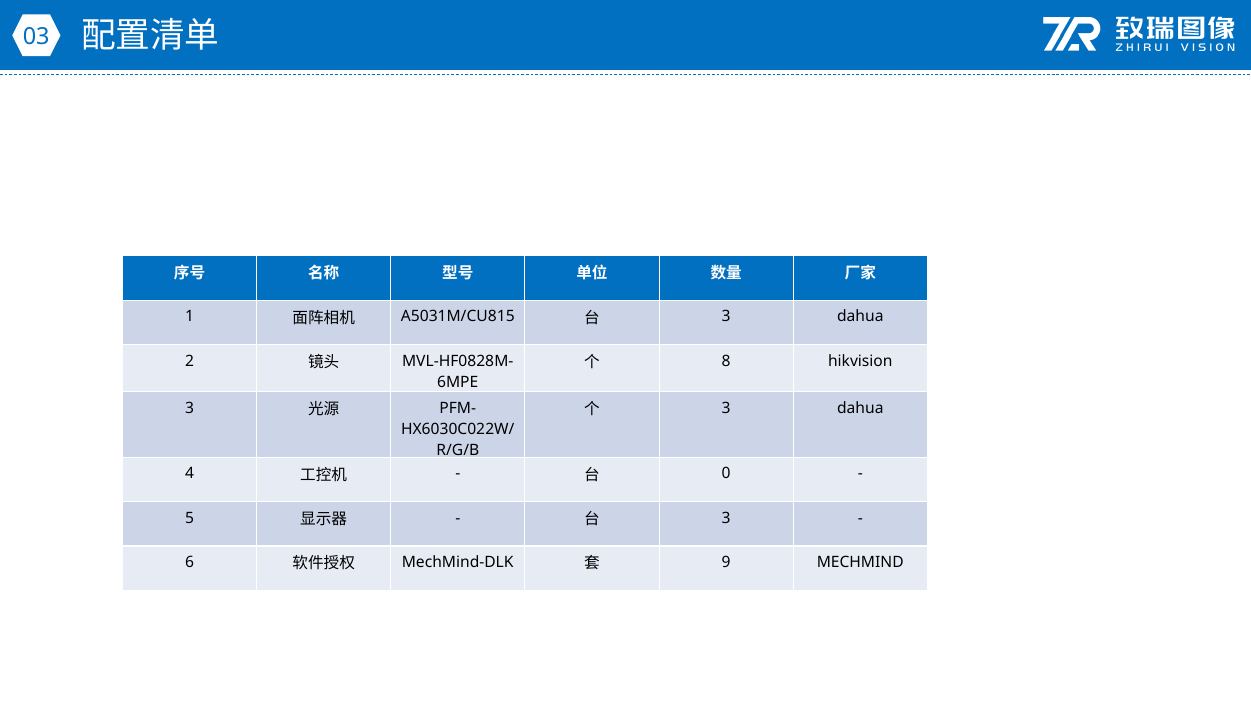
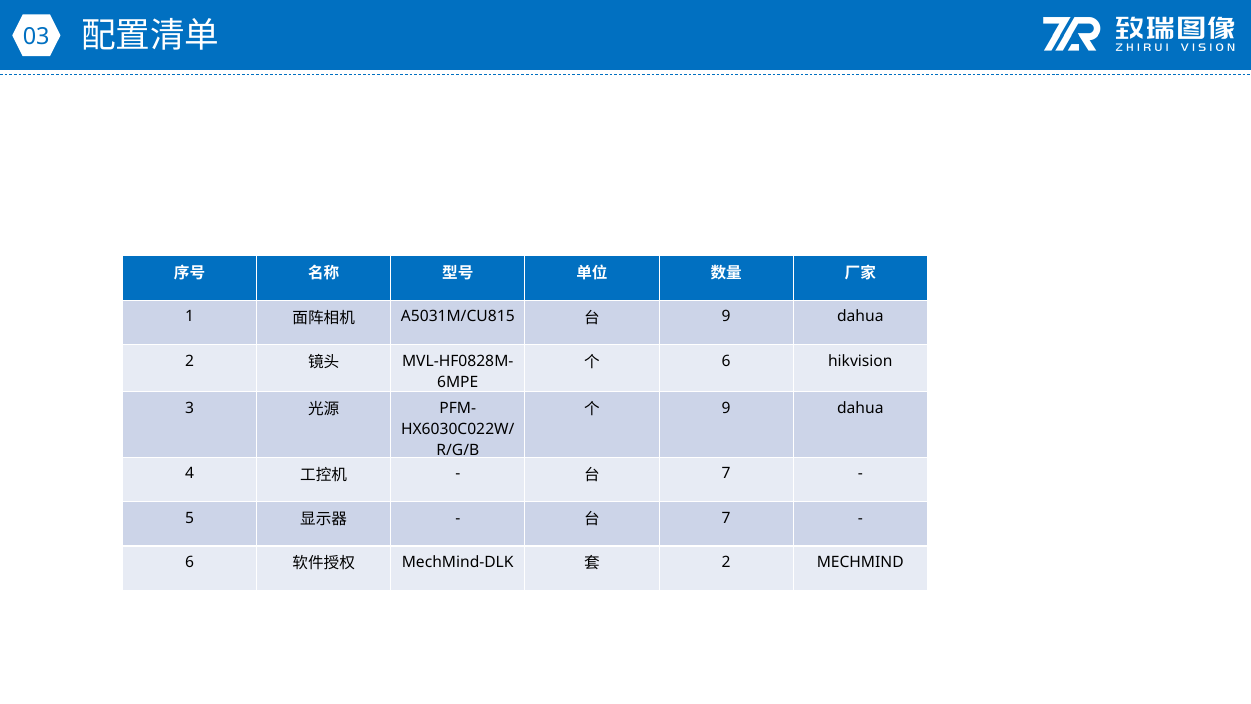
3 at (726, 316): 3 -> 9
8 at (726, 361): 8 -> 6
3 at (726, 408): 3 -> 9
0 at (726, 473): 0 -> 7
3 at (726, 518): 3 -> 7
9 at (726, 562): 9 -> 2
